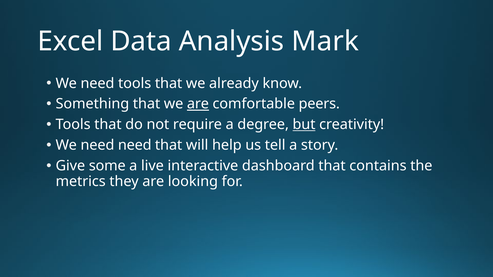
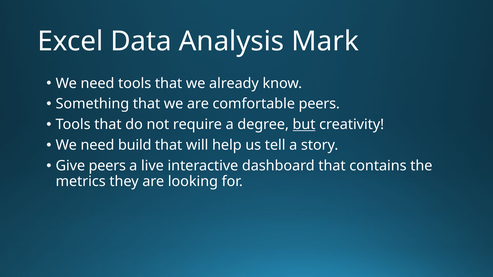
are at (198, 104) underline: present -> none
need need: need -> build
Give some: some -> peers
